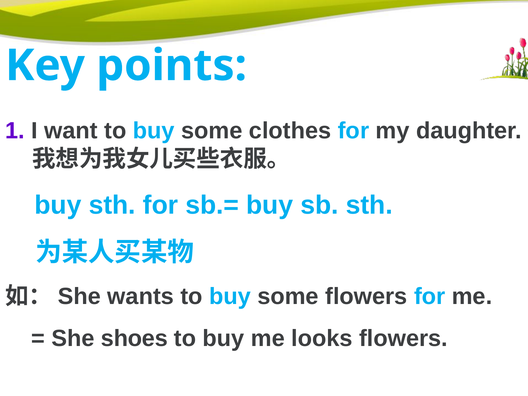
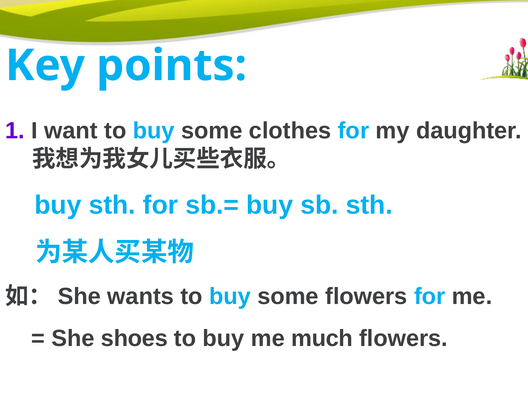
looks: looks -> much
